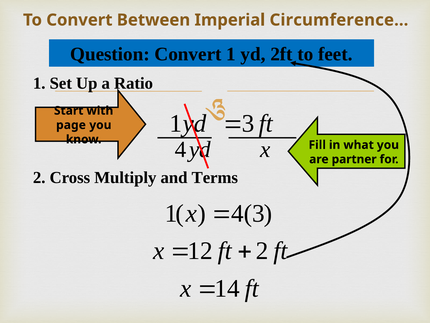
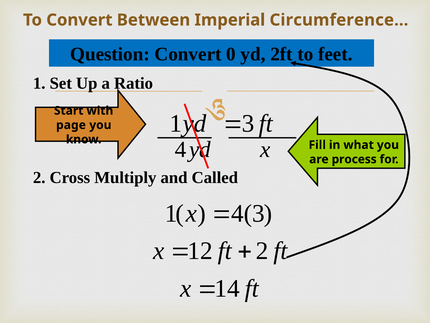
Convert 1: 1 -> 0
partner: partner -> process
Terms: Terms -> Called
